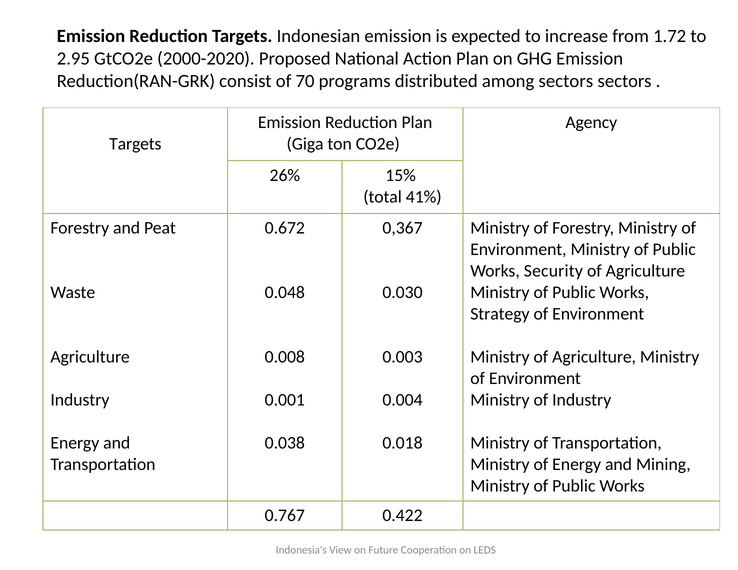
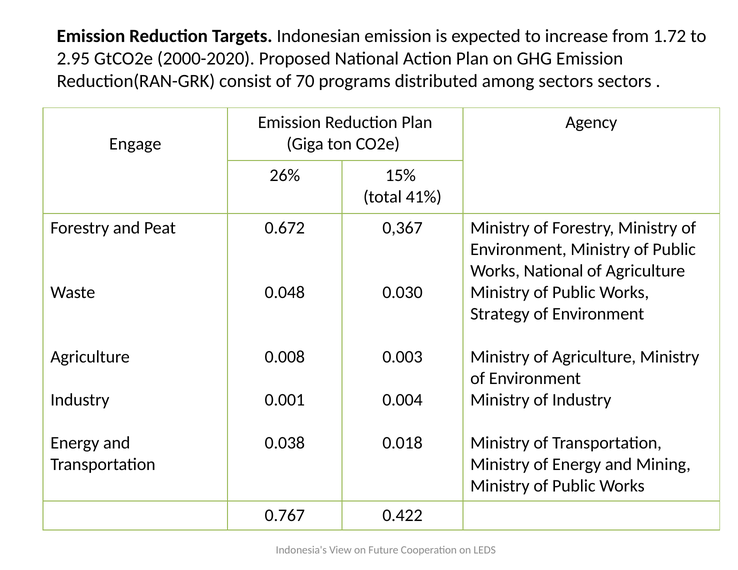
Targets at (135, 144): Targets -> Engage
Works Security: Security -> National
